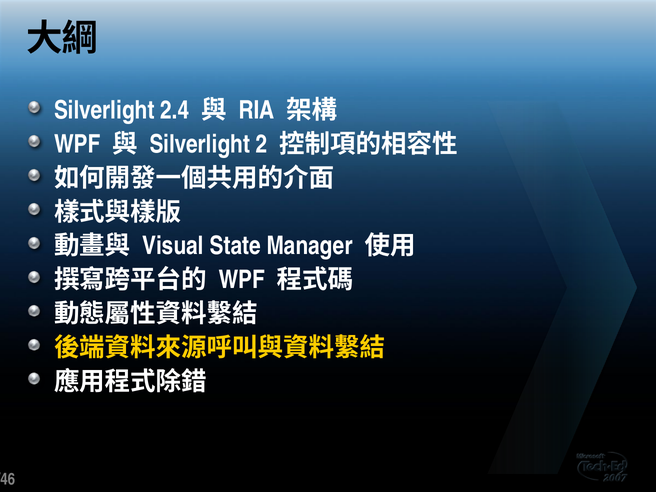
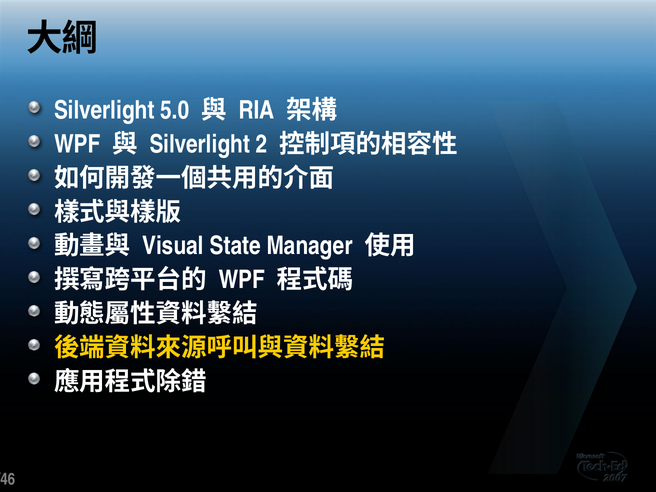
2.4: 2.4 -> 5.0
